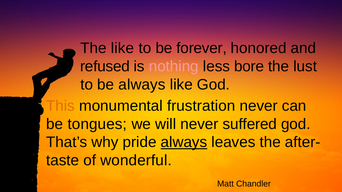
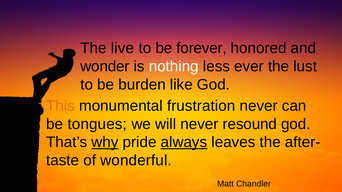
The like: like -> live
refused: refused -> wonder
nothing colour: pink -> white
bore: bore -> ever
be always: always -> burden
suffered: suffered -> resound
why underline: none -> present
